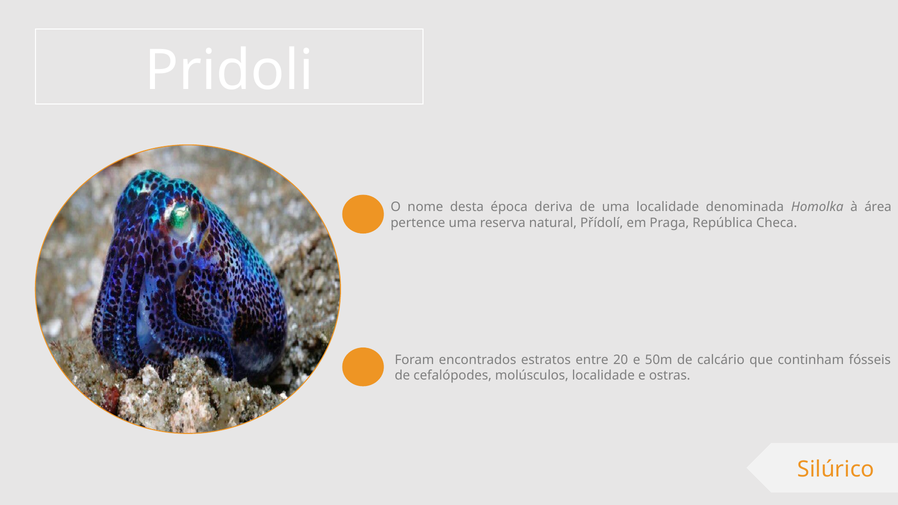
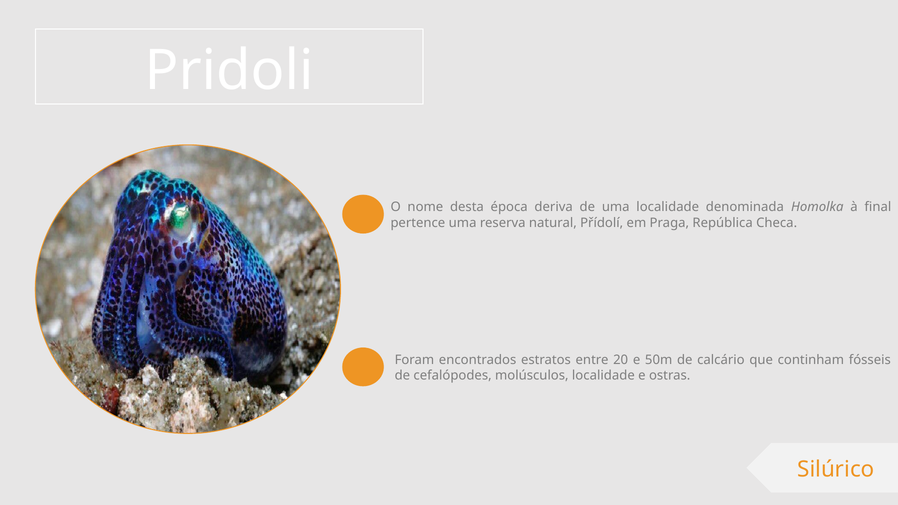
área: área -> final
